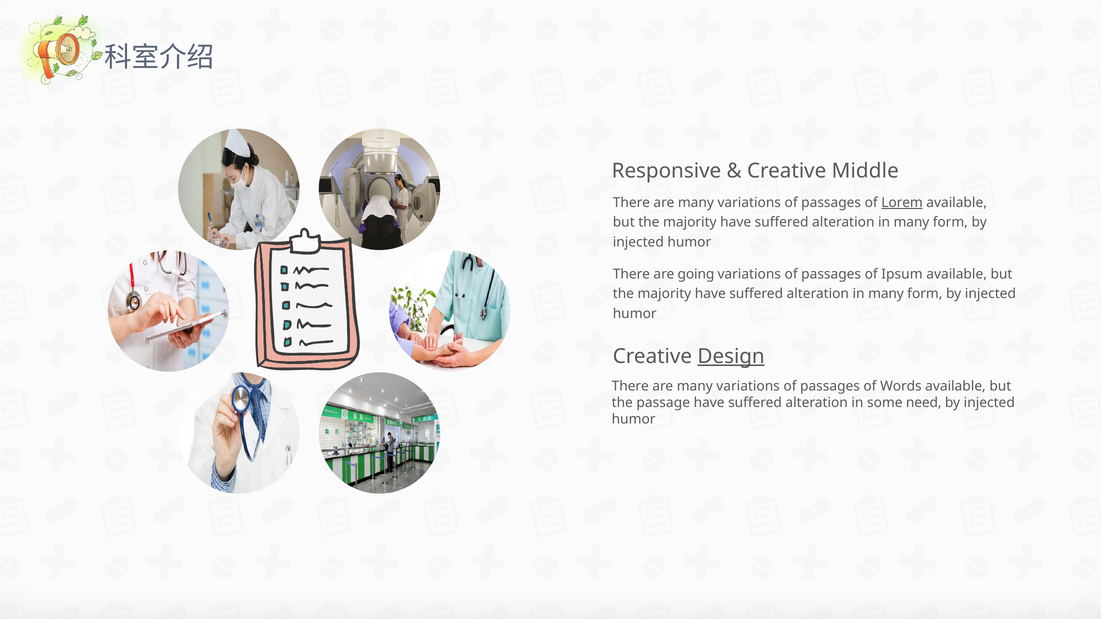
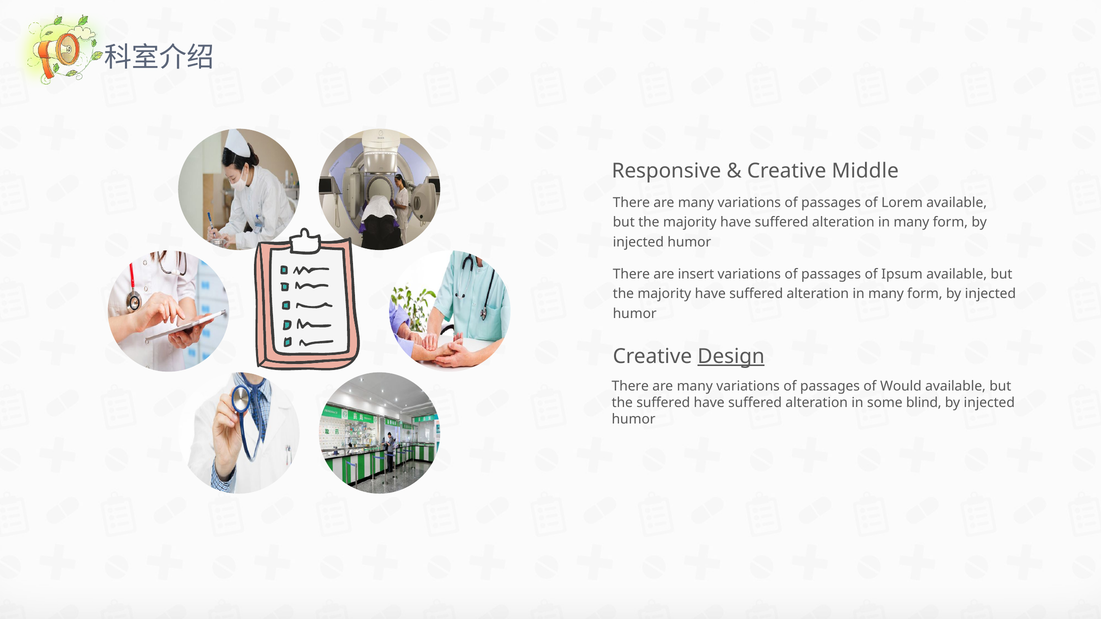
Lorem underline: present -> none
going: going -> insert
Words: Words -> Would
the passage: passage -> suffered
need: need -> blind
